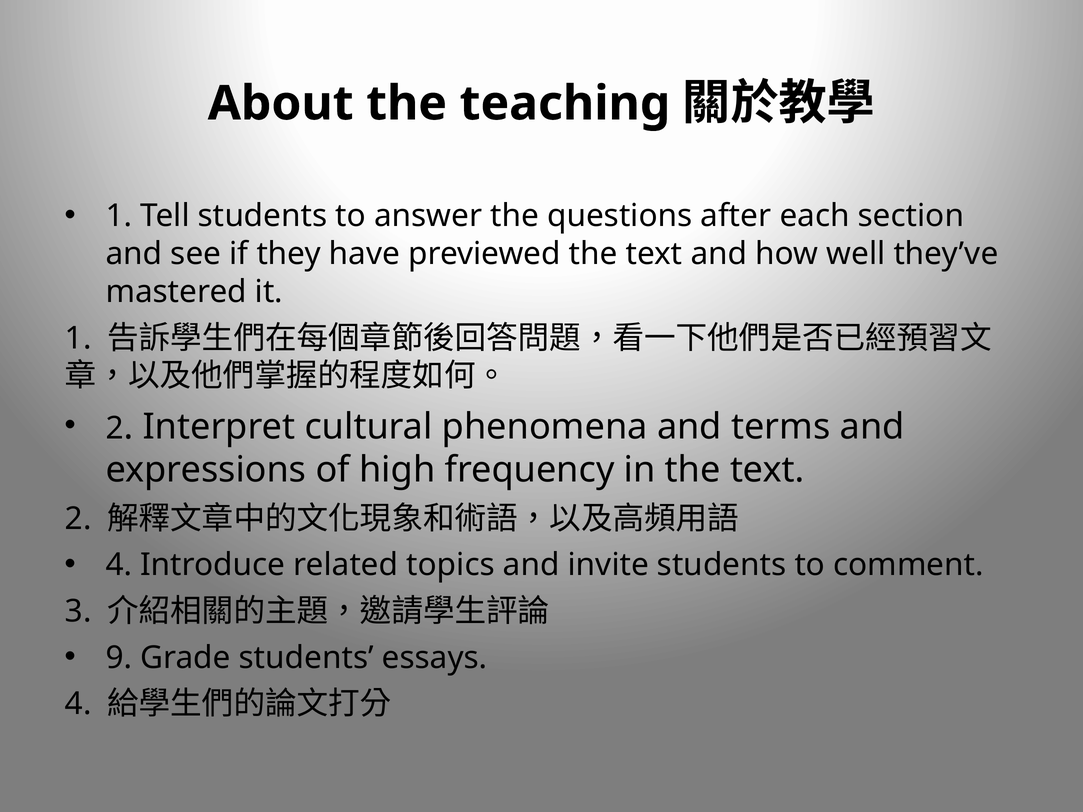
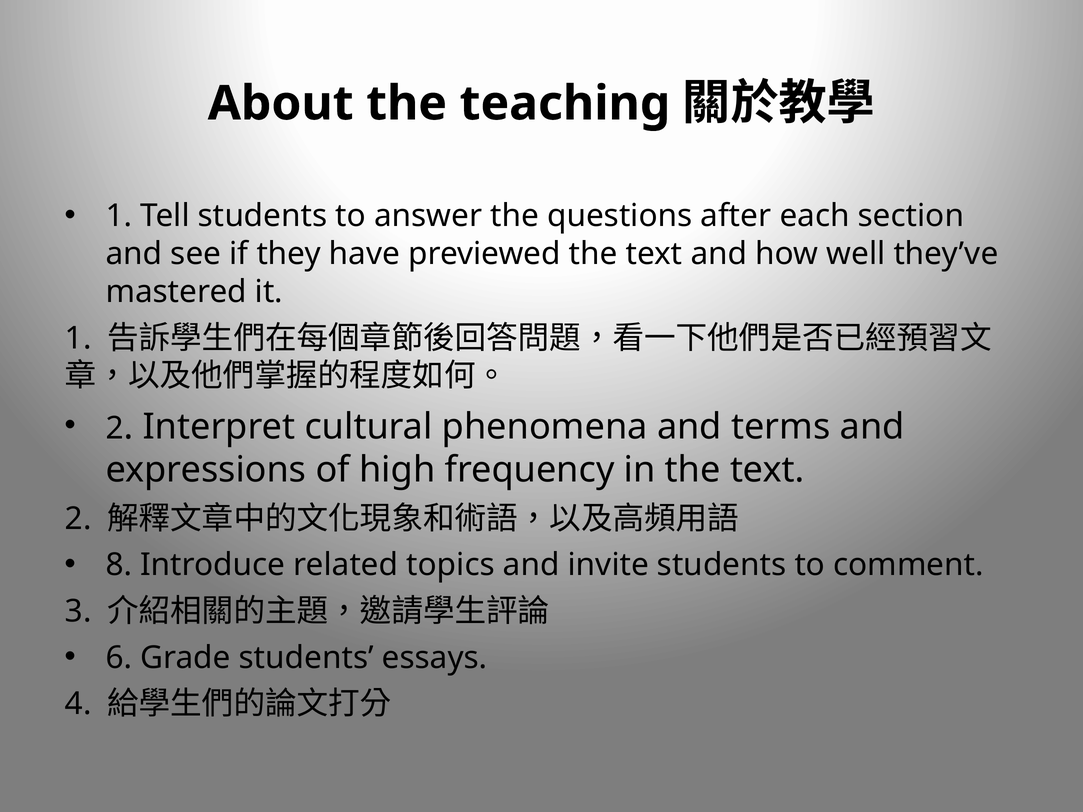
4 at (119, 565): 4 -> 8
9: 9 -> 6
